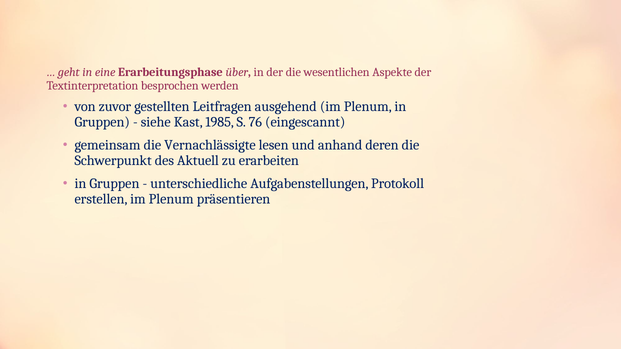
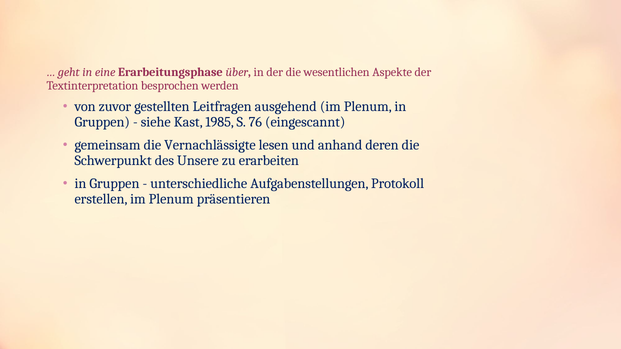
Aktuell: Aktuell -> Unsere
